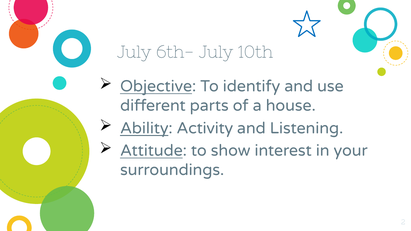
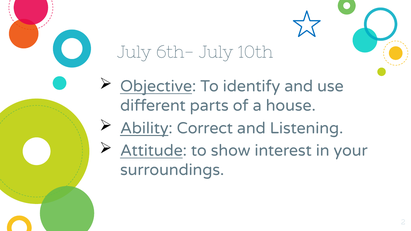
Activity: Activity -> Correct
